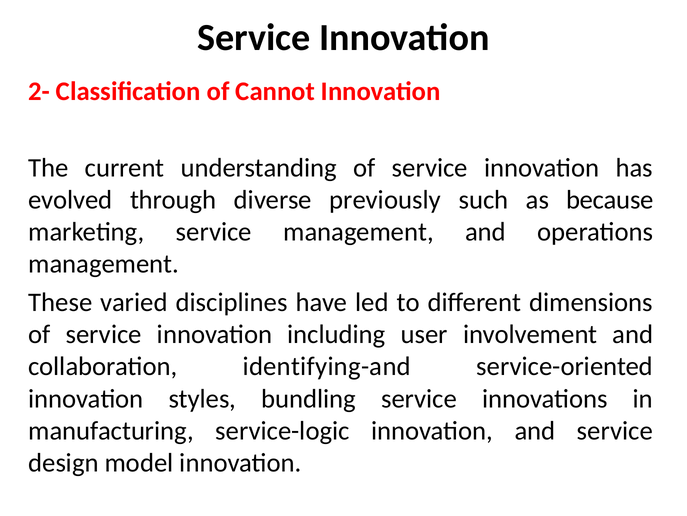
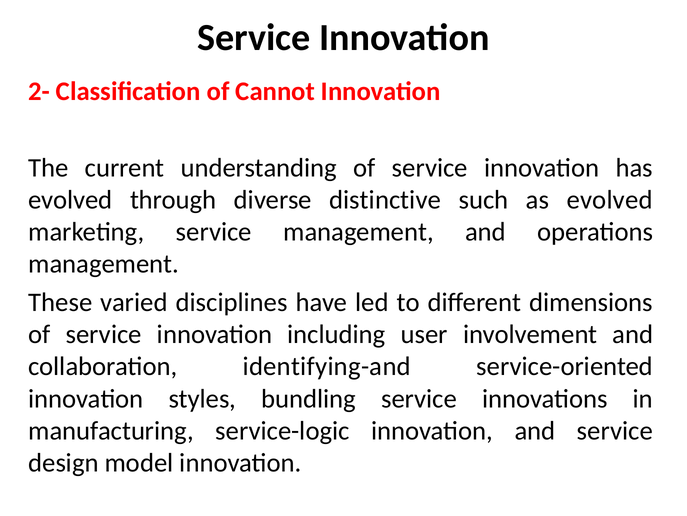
previously: previously -> distinctive
as because: because -> evolved
